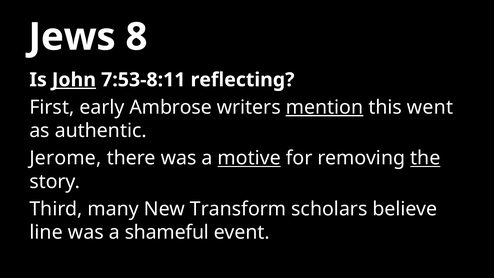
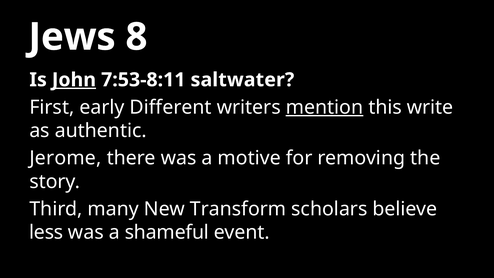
reflecting: reflecting -> saltwater
Ambrose: Ambrose -> Different
went: went -> write
motive underline: present -> none
the underline: present -> none
line: line -> less
